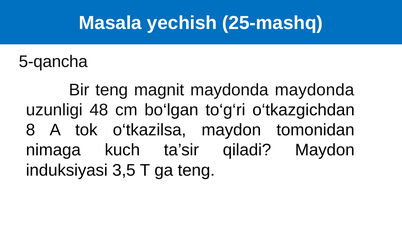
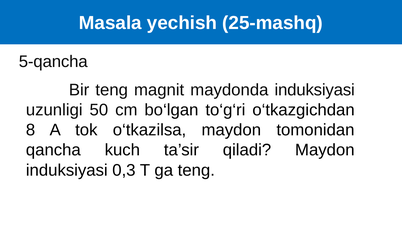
maydonda maydonda: maydonda -> induksiyasi
48: 48 -> 50
nimaga: nimaga -> qancha
3,5: 3,5 -> 0,3
